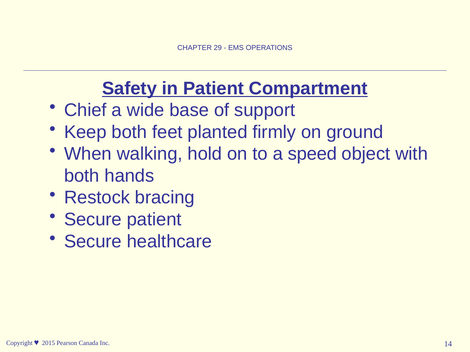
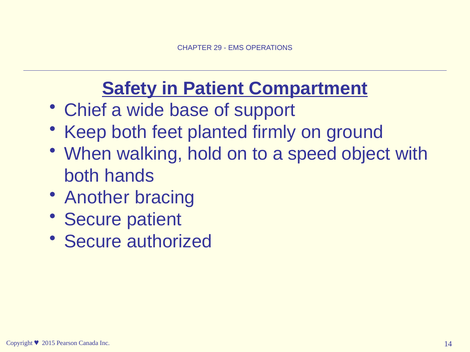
Restock: Restock -> Another
healthcare: healthcare -> authorized
